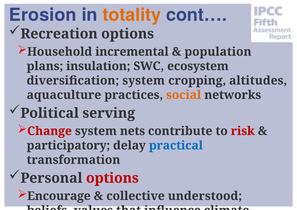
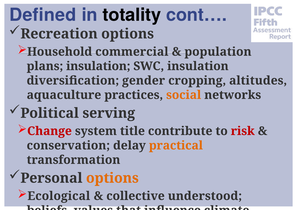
Erosion: Erosion -> Defined
totality colour: orange -> black
incremental: incremental -> commercial
SWC ecosystem: ecosystem -> insulation
diversification system: system -> gender
nets: nets -> title
participatory: participatory -> conservation
practical colour: blue -> orange
options at (112, 178) colour: red -> orange
Encourage: Encourage -> Ecological
